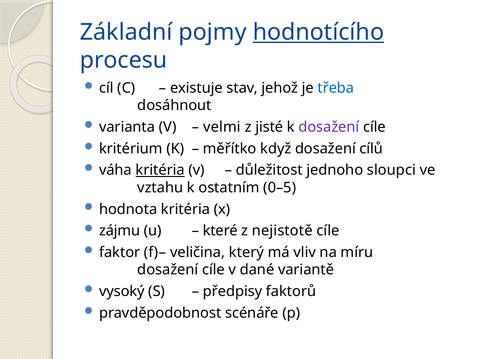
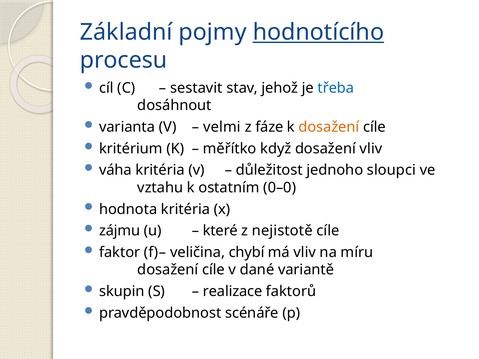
existuje: existuje -> sestavit
jisté: jisté -> fáze
dosažení at (329, 127) colour: purple -> orange
dosažení cílů: cílů -> vliv
kritéria at (160, 170) underline: present -> none
0–5: 0–5 -> 0–0
který: který -> chybí
vysoký: vysoký -> skupin
předpisy: předpisy -> realizace
